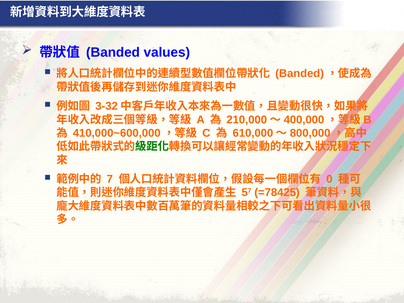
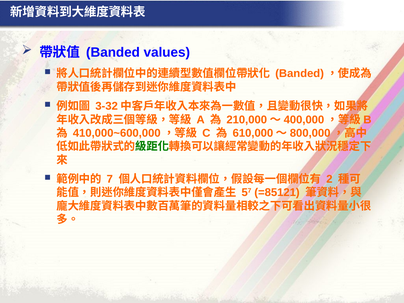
0: 0 -> 2
=78425: =78425 -> =85121
